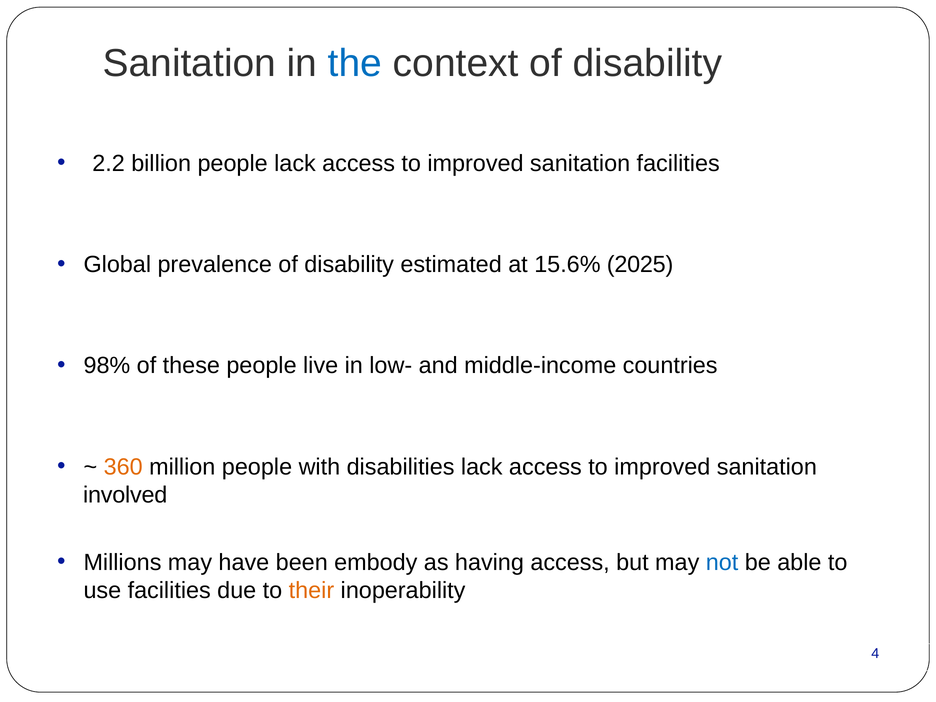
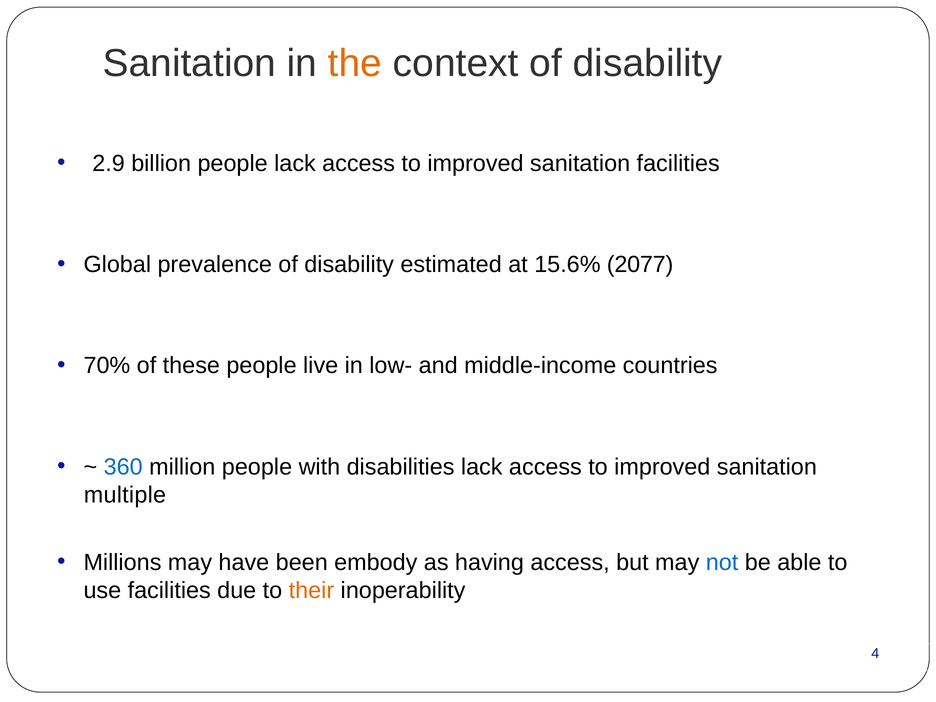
the colour: blue -> orange
2.2: 2.2 -> 2.9
2025: 2025 -> 2077
98%: 98% -> 70%
360 colour: orange -> blue
involved: involved -> multiple
